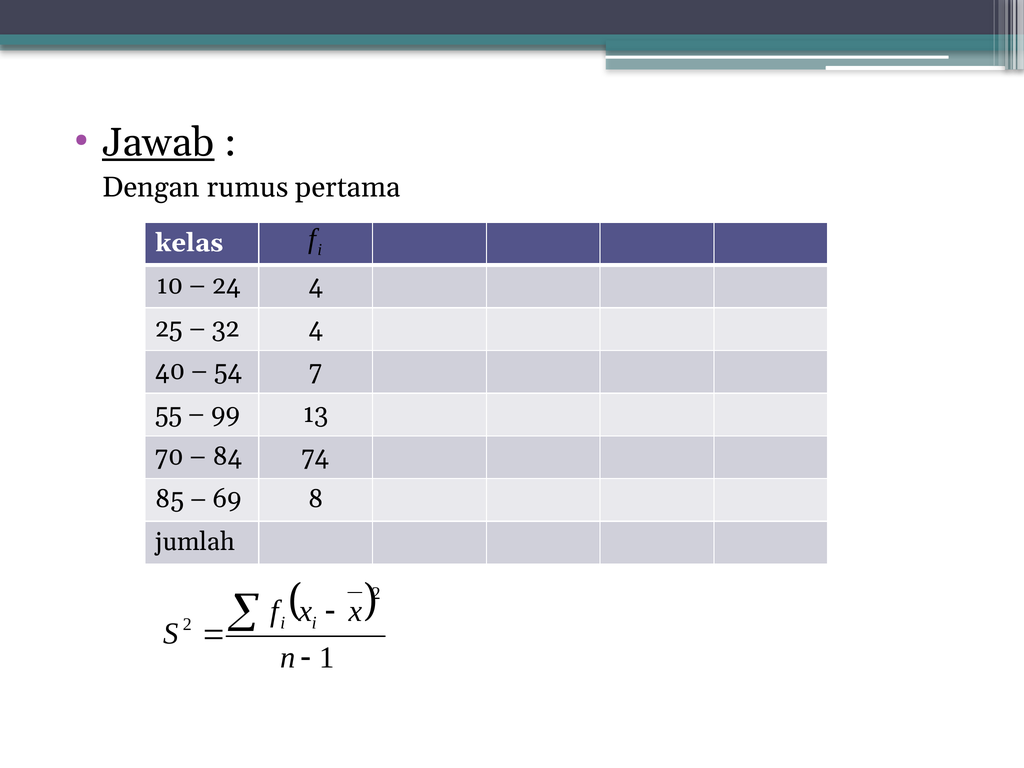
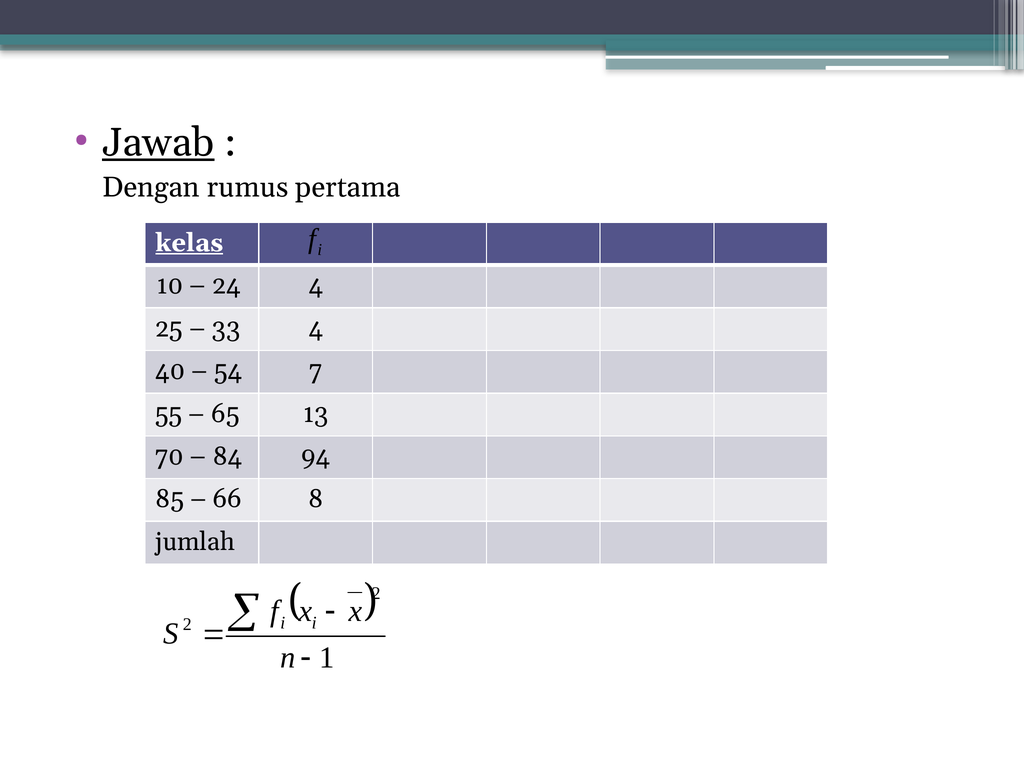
kelas underline: none -> present
32: 32 -> 33
99: 99 -> 65
74: 74 -> 94
69: 69 -> 66
